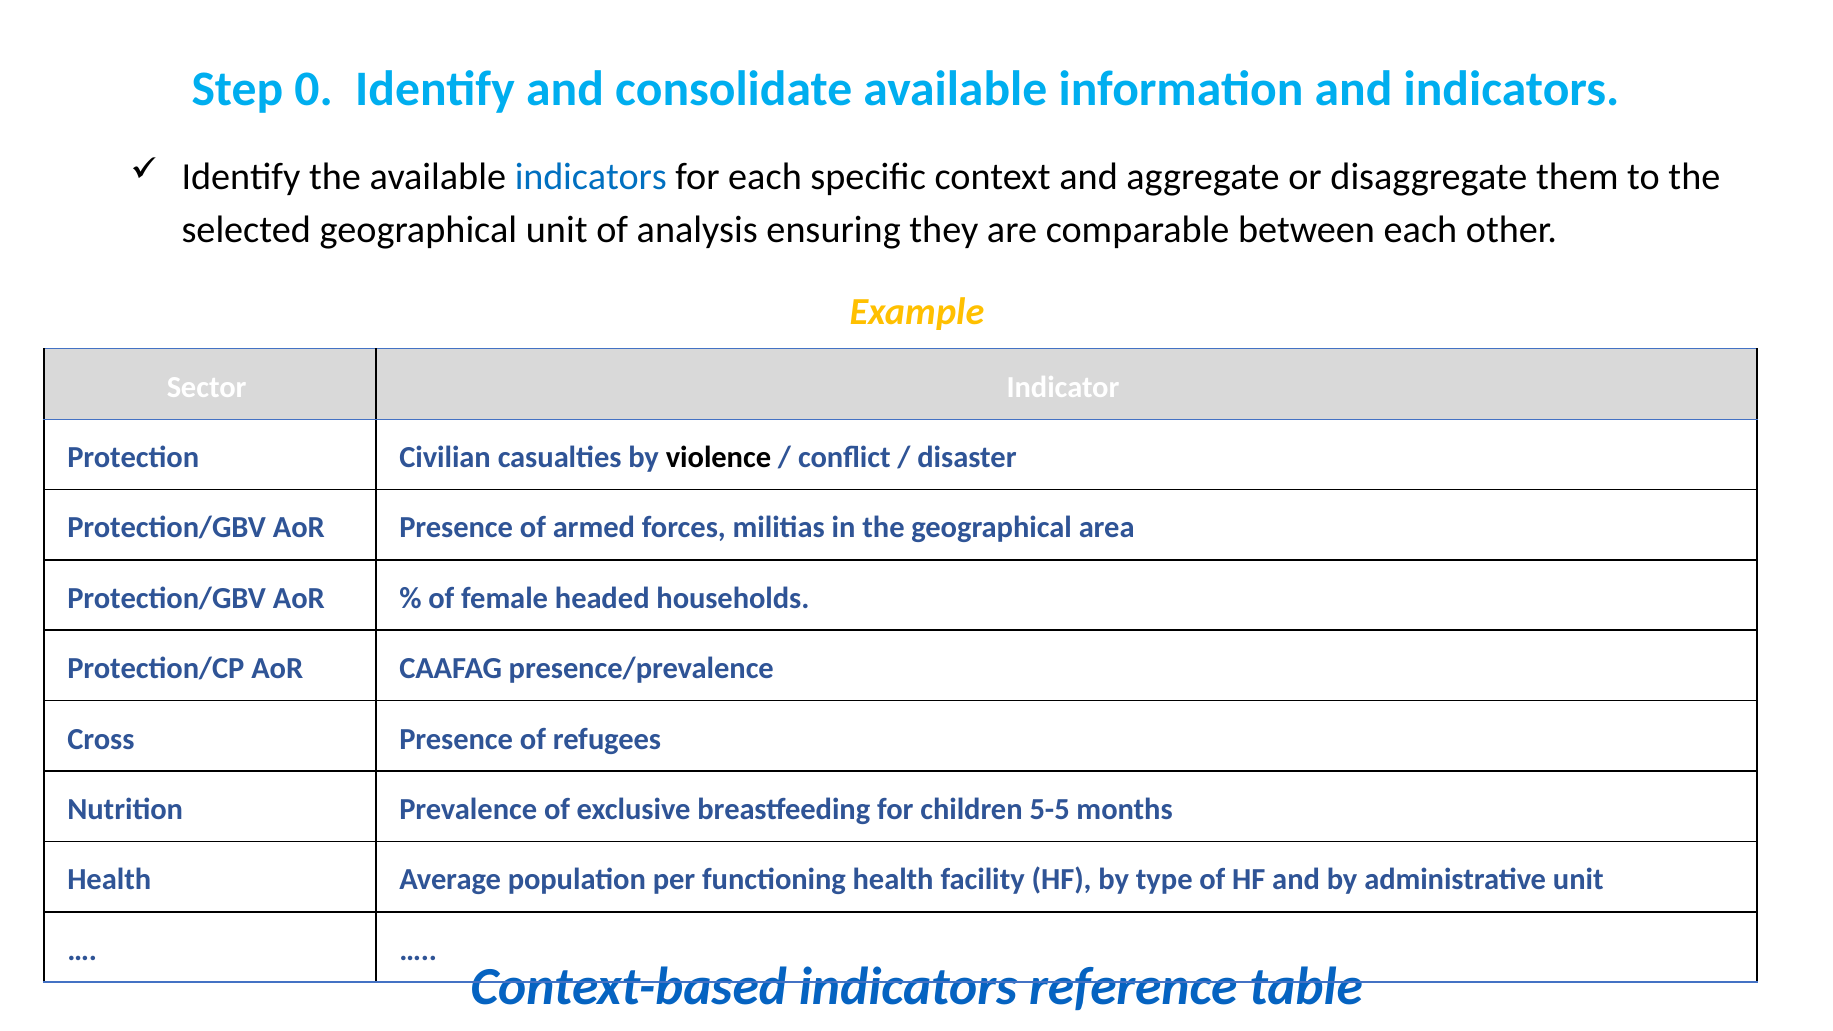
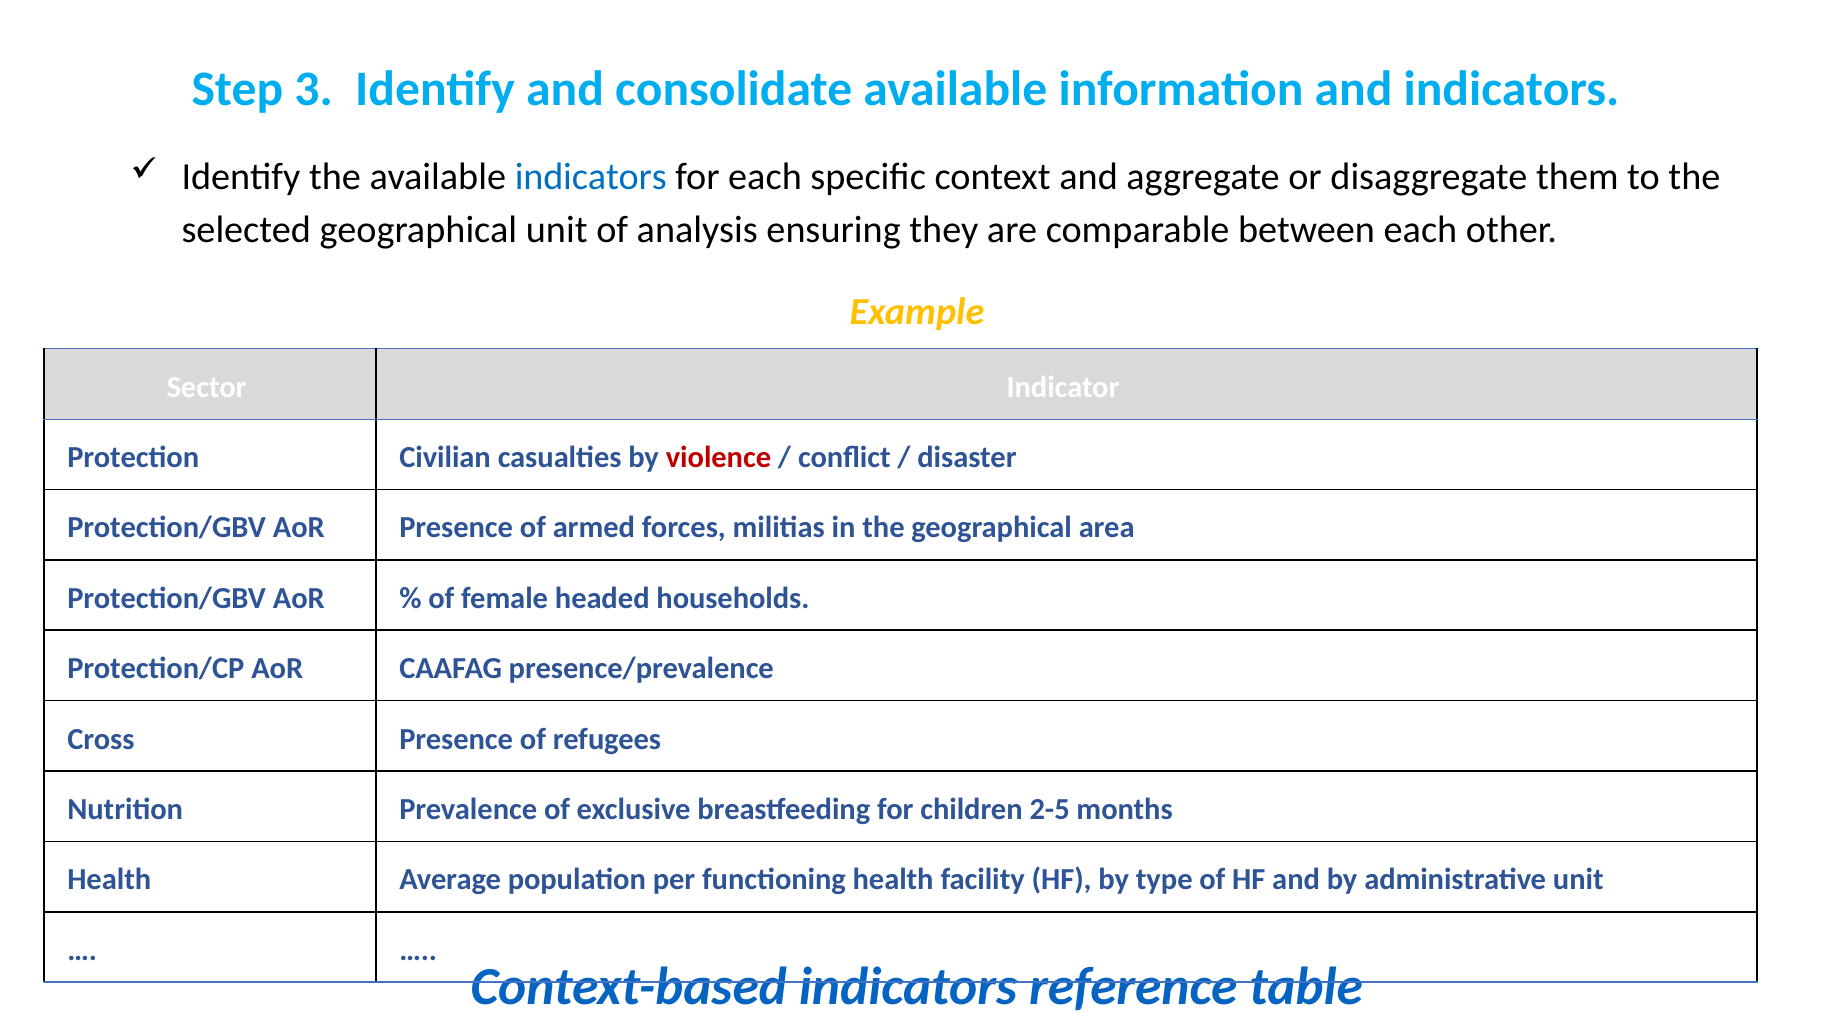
0: 0 -> 3
violence colour: black -> red
5-5: 5-5 -> 2-5
